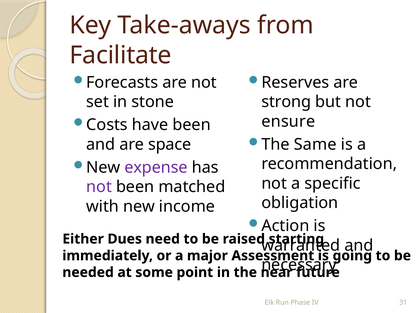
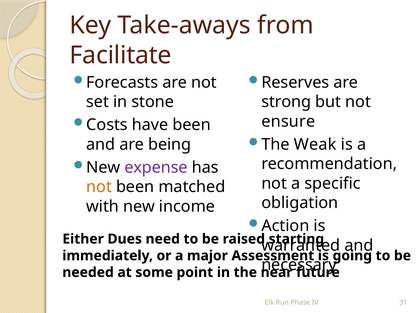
Same: Same -> Weak
space: space -> being
not at (99, 187) colour: purple -> orange
